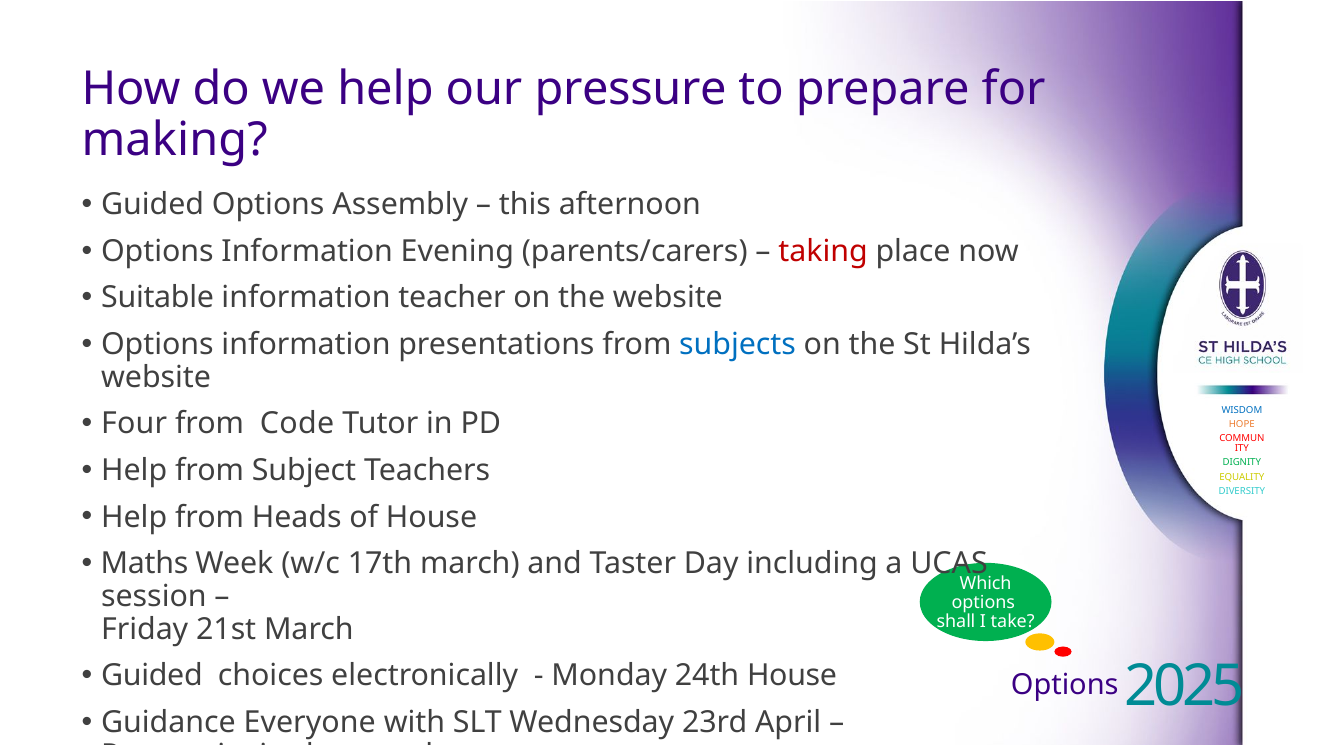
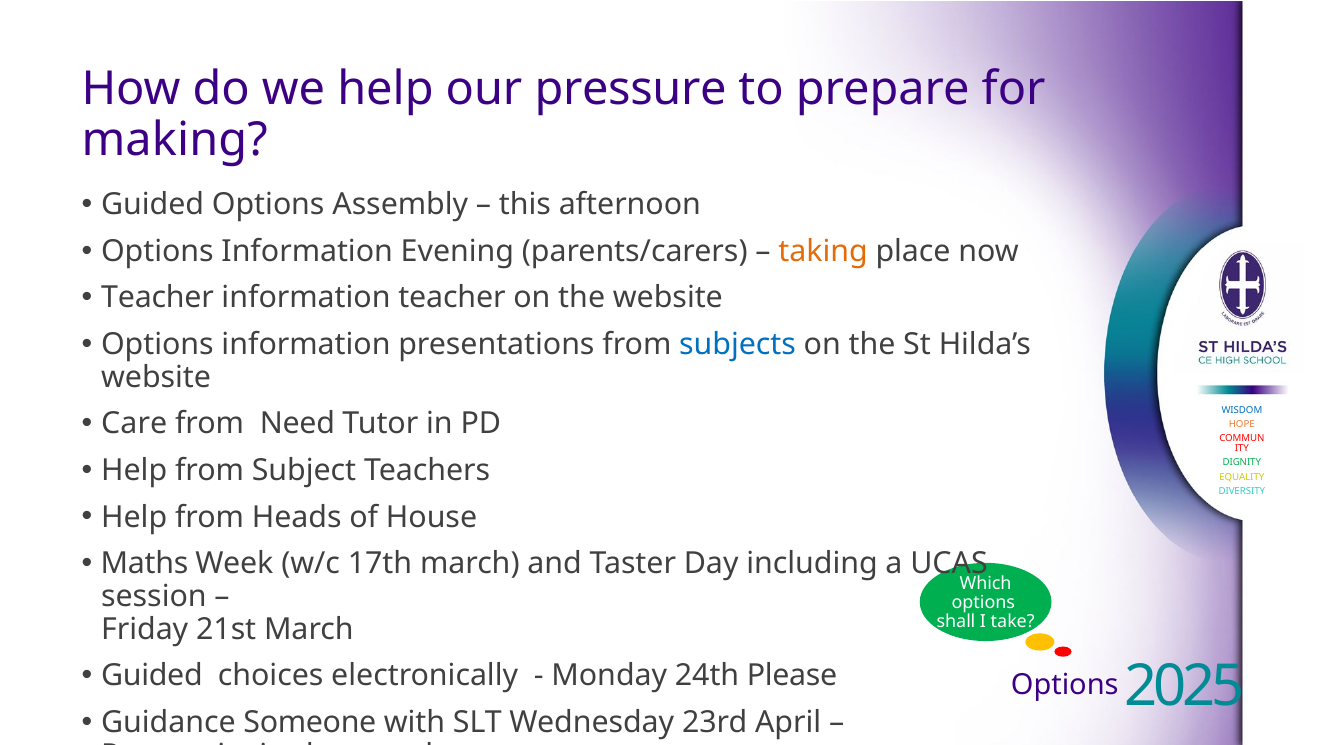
taking colour: red -> orange
Suitable at (158, 298): Suitable -> Teacher
Four: Four -> Care
Code: Code -> Need
24th House: House -> Please
Everyone: Everyone -> Someone
